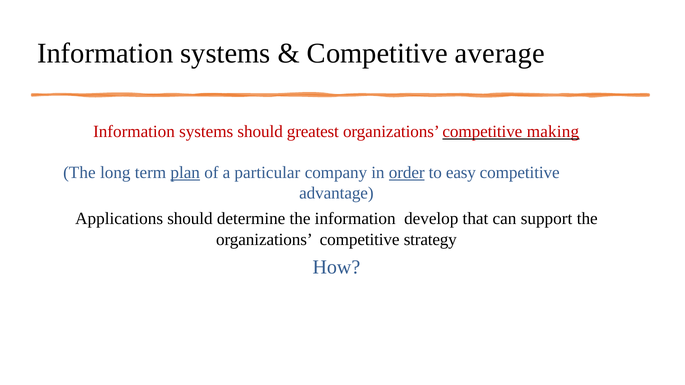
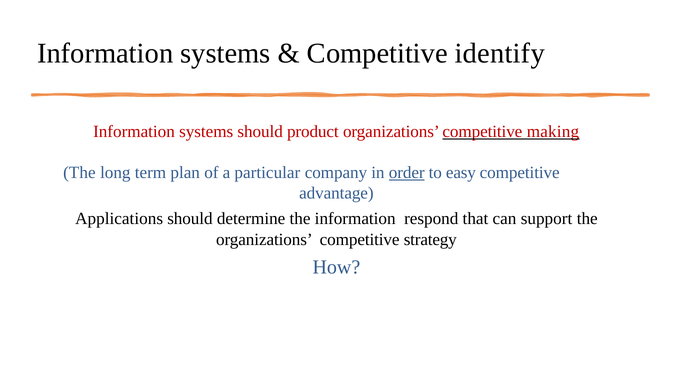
average: average -> identify
greatest: greatest -> product
plan underline: present -> none
develop: develop -> respond
